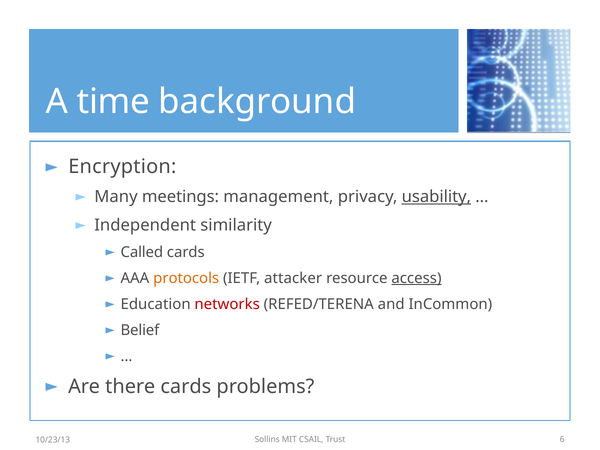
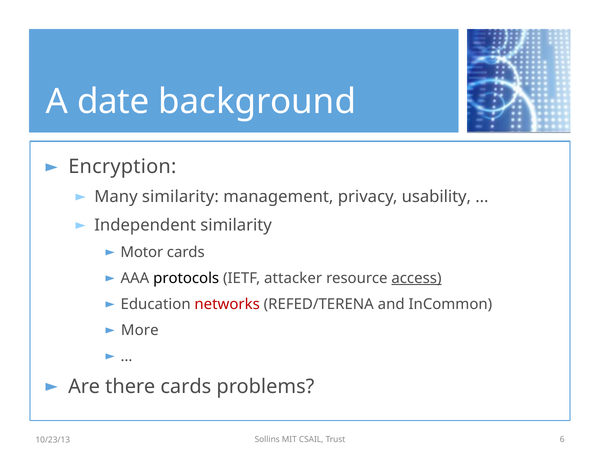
time: time -> date
Many meetings: meetings -> similarity
usability underline: present -> none
Called: Called -> Motor
protocols colour: orange -> black
Belief: Belief -> More
